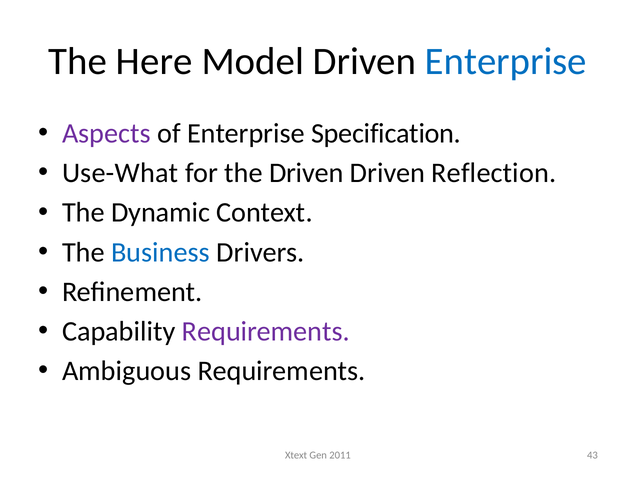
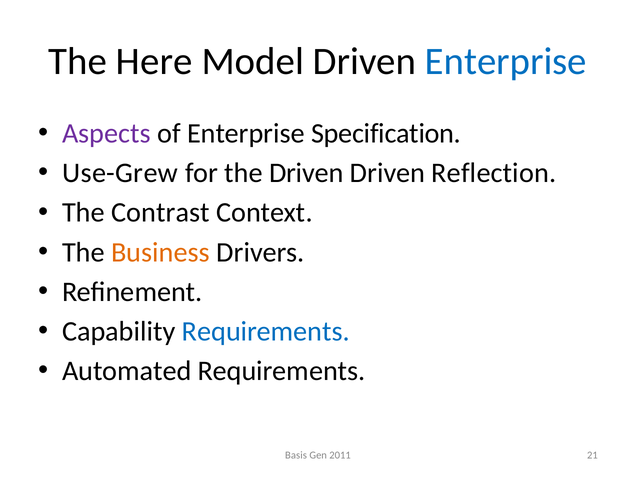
Use-What: Use-What -> Use-Grew
Dynamic: Dynamic -> Contrast
Business colour: blue -> orange
Requirements at (266, 332) colour: purple -> blue
Ambiguous: Ambiguous -> Automated
Xtext: Xtext -> Basis
43: 43 -> 21
